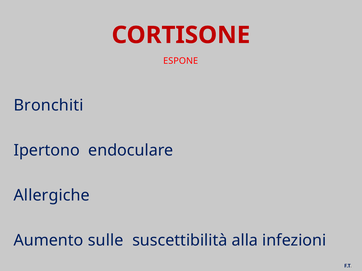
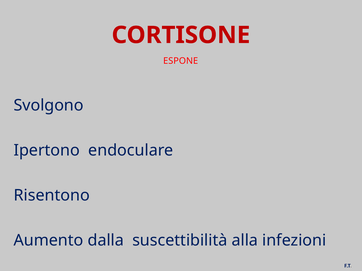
Bronchiti: Bronchiti -> Svolgono
Allergiche: Allergiche -> Risentono
sulle: sulle -> dalla
